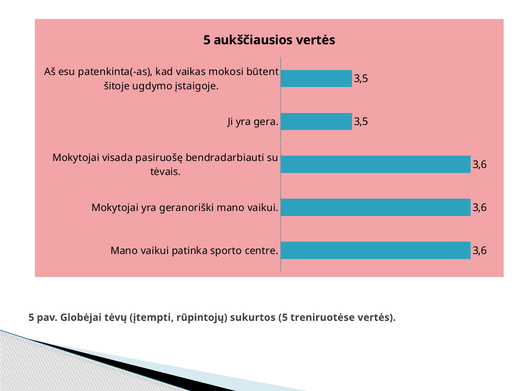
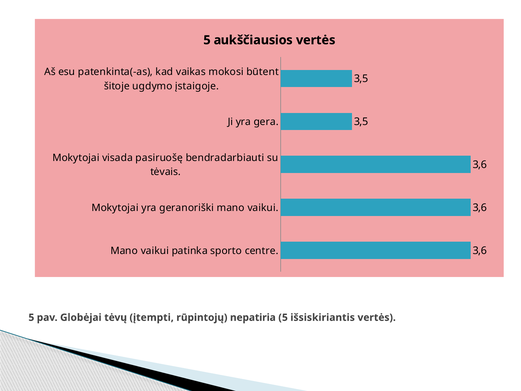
sukurtos: sukurtos -> nepatiria
treniruotėse: treniruotėse -> išsiskiriantis
